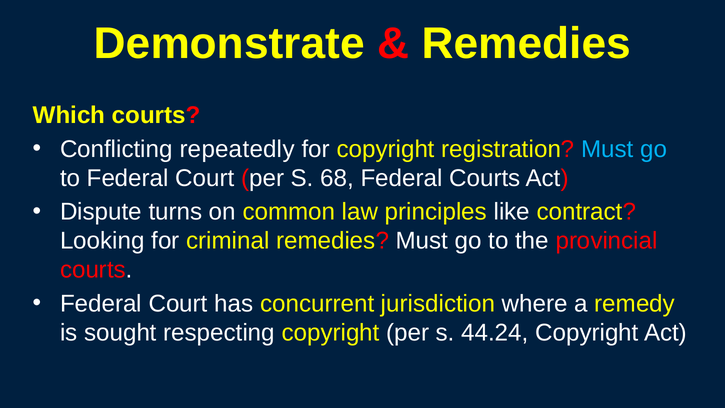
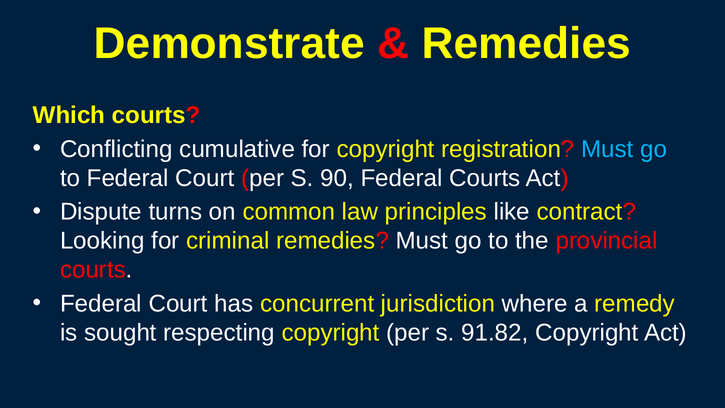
repeatedly: repeatedly -> cumulative
68: 68 -> 90
44.24: 44.24 -> 91.82
